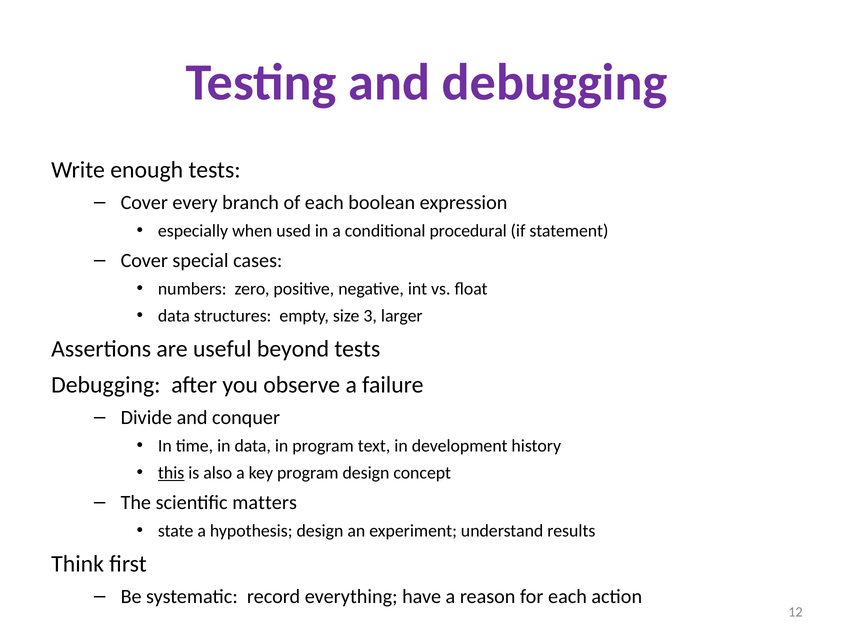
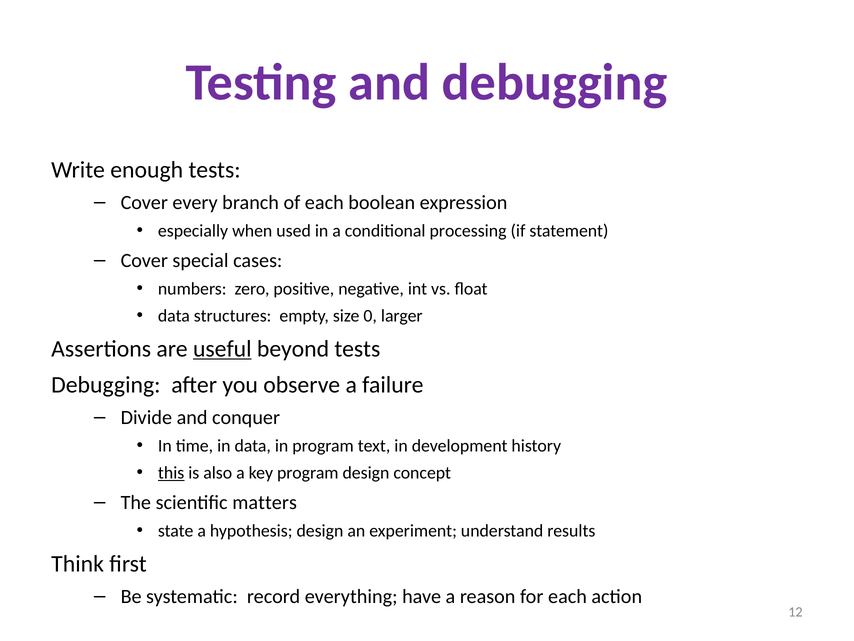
procedural: procedural -> processing
3: 3 -> 0
useful underline: none -> present
